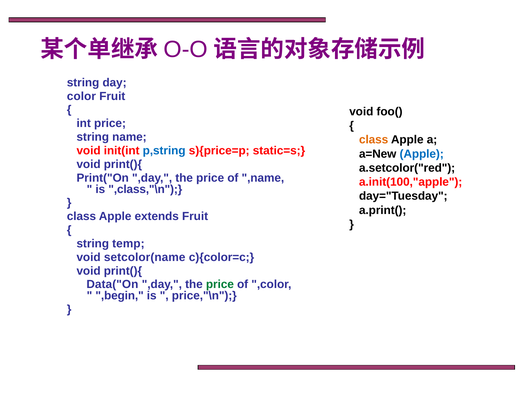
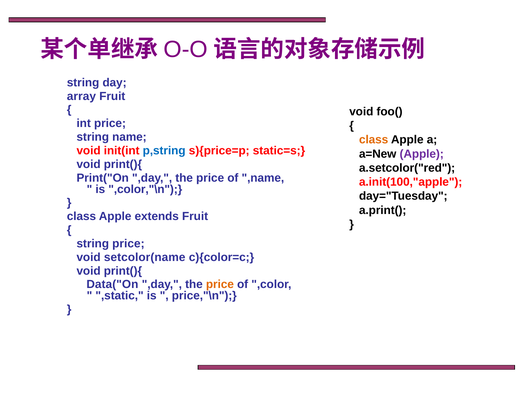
color: color -> array
Apple at (422, 154) colour: blue -> purple
,class,"\n: ,class,"\n -> ,color,"\n
string temp: temp -> price
price at (220, 284) colour: green -> orange
,begin: ,begin -> ,static
